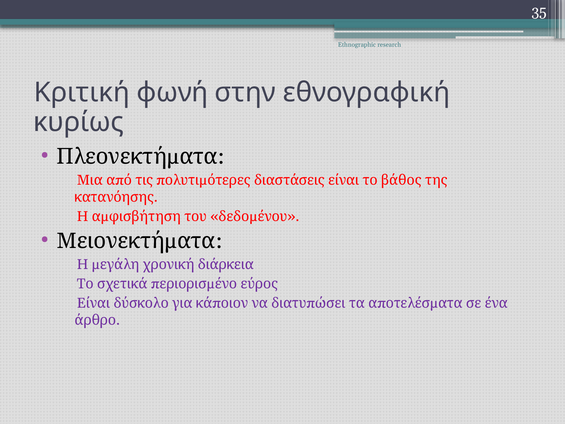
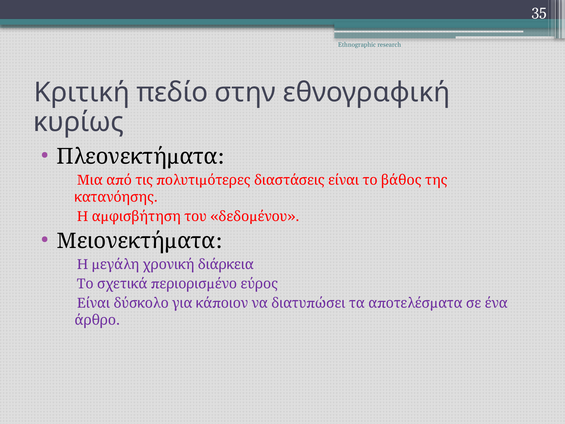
φωνή: φωνή -> πεδίο
